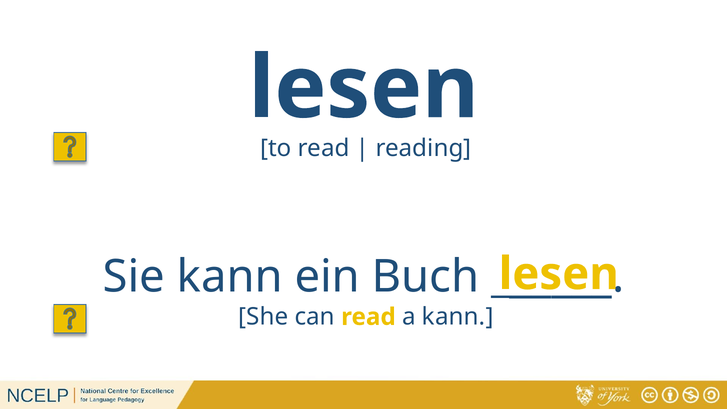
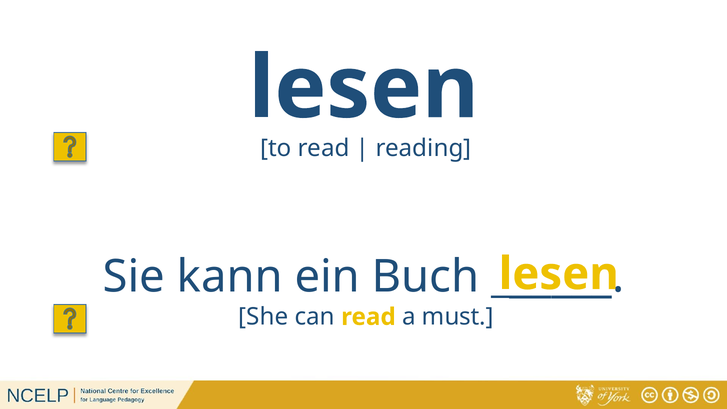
a kann: kann -> must
